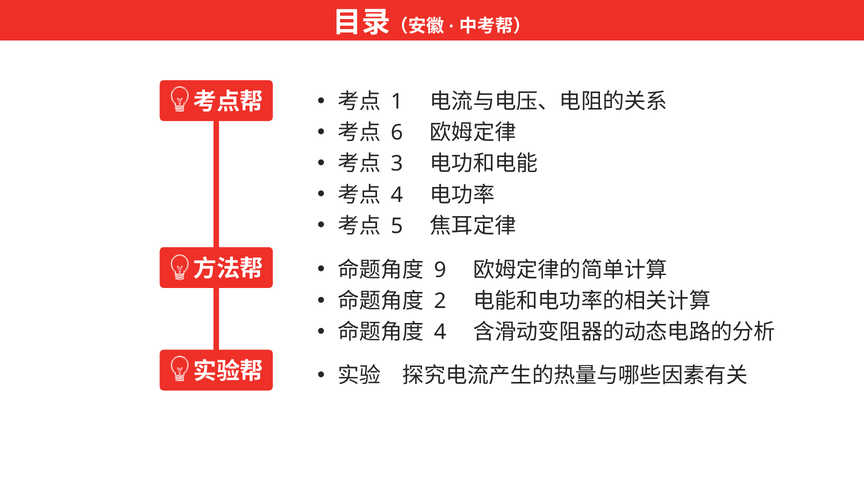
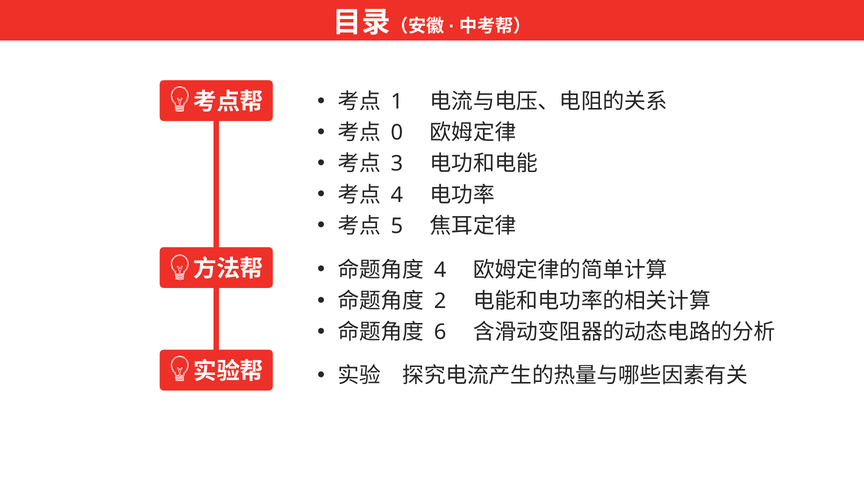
6: 6 -> 0
9 at (440, 270): 9 -> 4
4 at (440, 332): 4 -> 6
